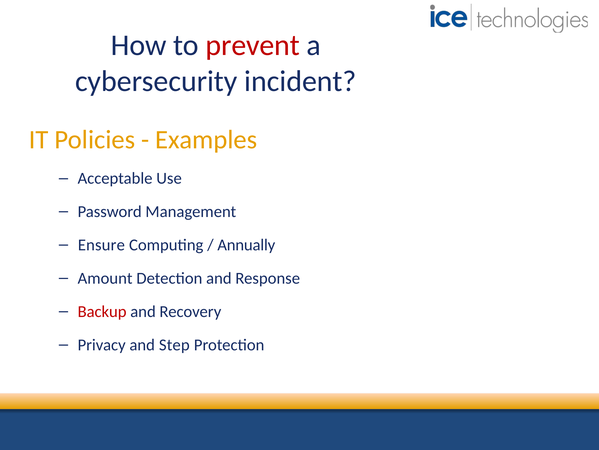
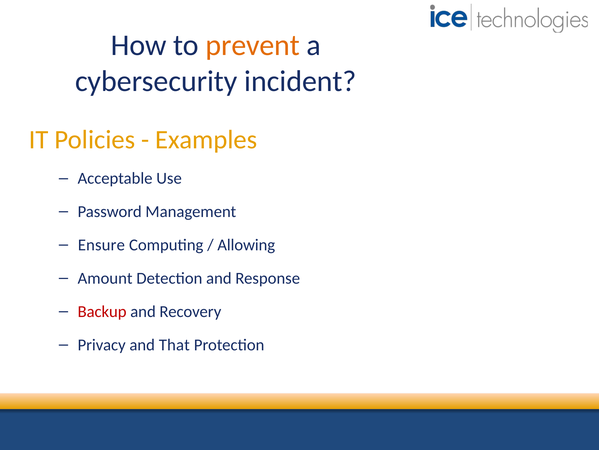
prevent colour: red -> orange
Annually: Annually -> Allowing
Step: Step -> That
